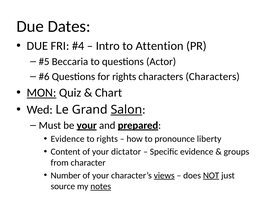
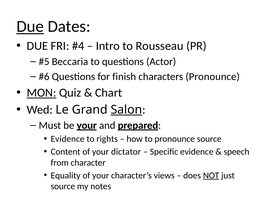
Due at (30, 27) underline: none -> present
Attention: Attention -> Rousseau
for rights: rights -> finish
characters Characters: Characters -> Pronounce
pronounce liberty: liberty -> source
groups: groups -> speech
Number: Number -> Equality
views underline: present -> none
notes underline: present -> none
